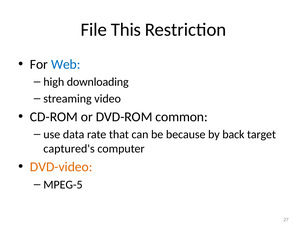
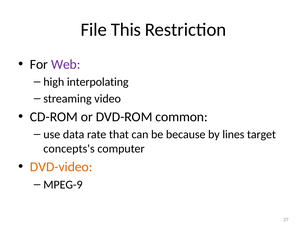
Web colour: blue -> purple
downloading: downloading -> interpolating
back: back -> lines
captured's: captured's -> concepts's
MPEG-5: MPEG-5 -> MPEG-9
